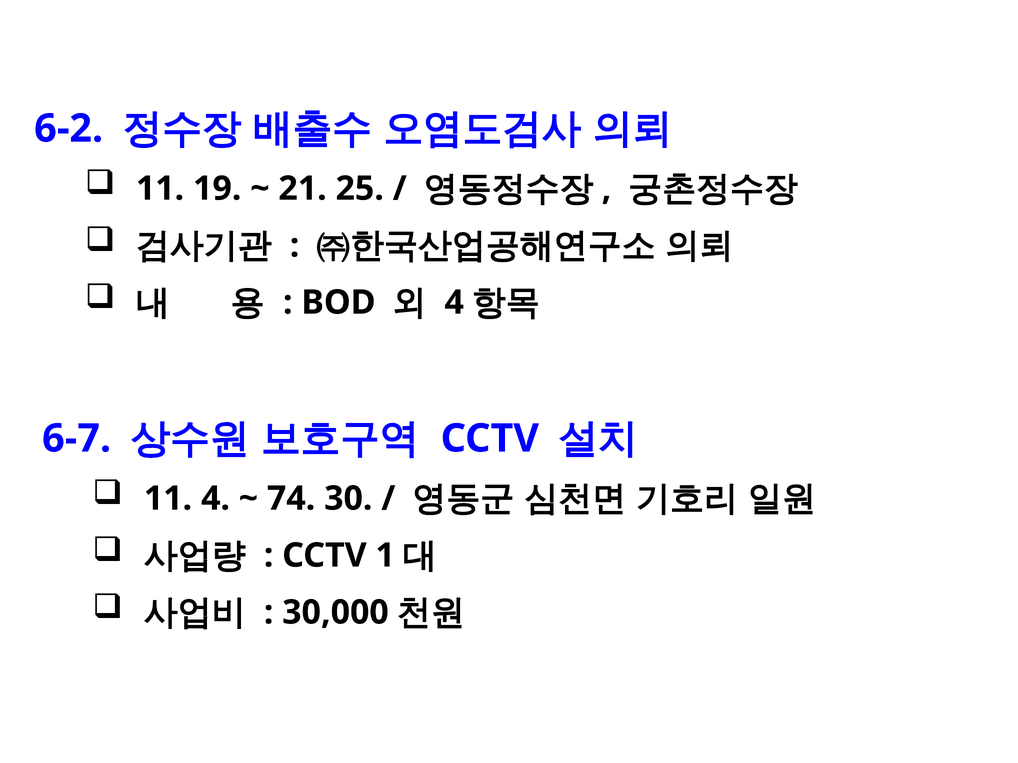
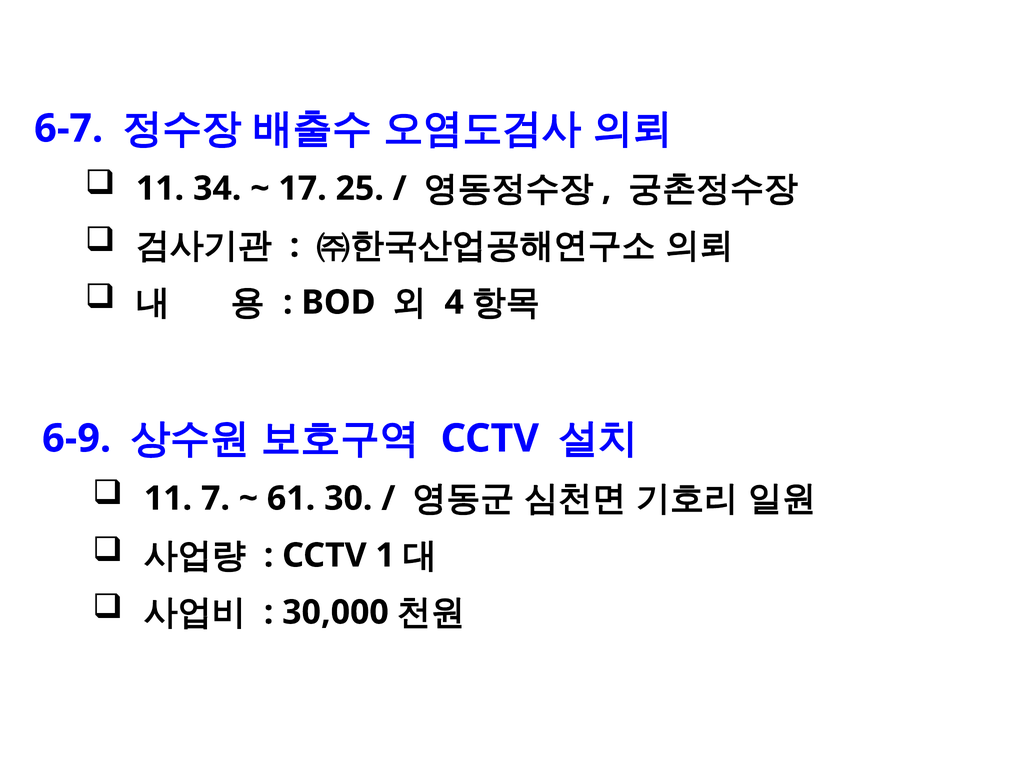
6-2: 6-2 -> 6-7
19: 19 -> 34
21: 21 -> 17
6-7: 6-7 -> 6-9
11 4: 4 -> 7
74: 74 -> 61
